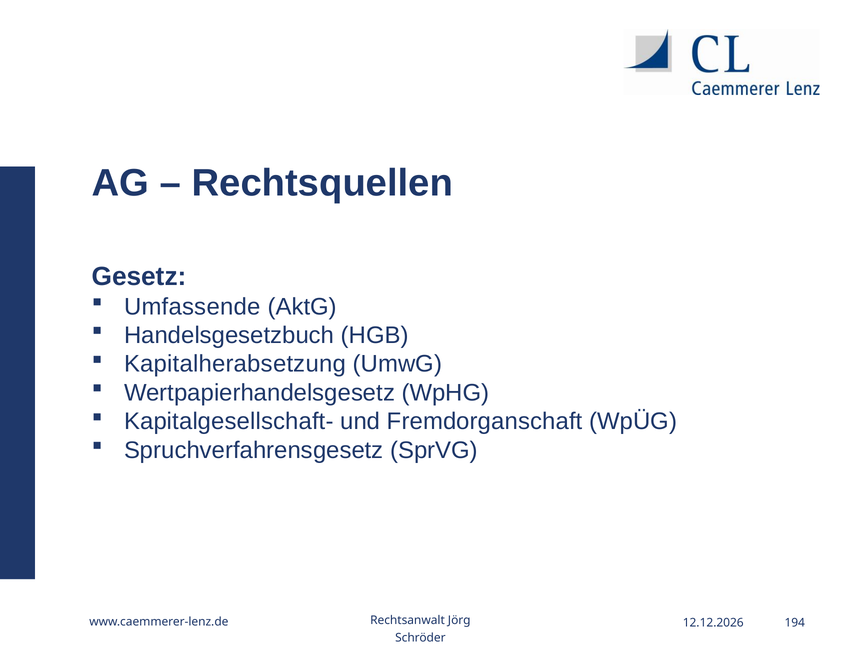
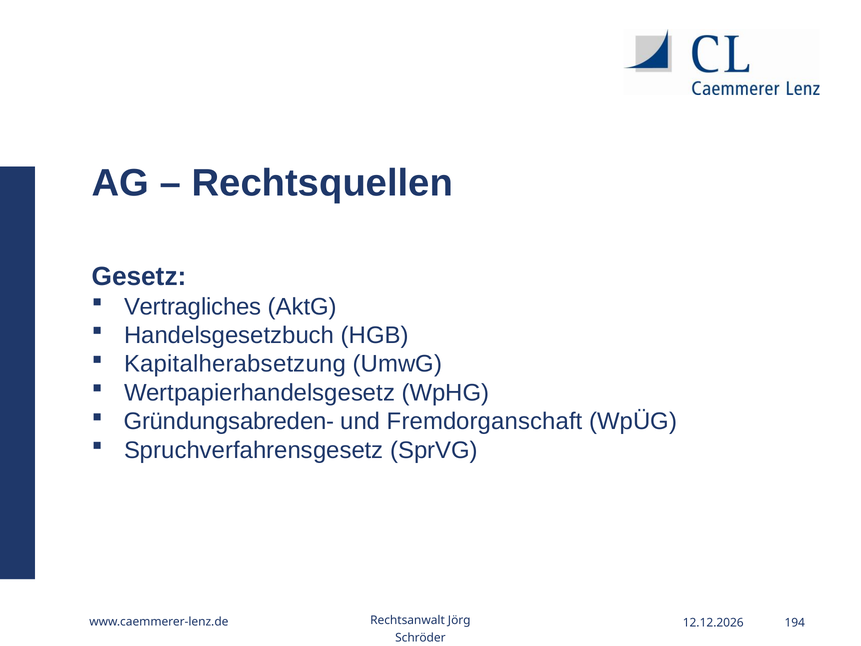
Umfassende: Umfassende -> Vertragliches
Kapitalgesellschaft-: Kapitalgesellschaft- -> Gründungsabreden-
